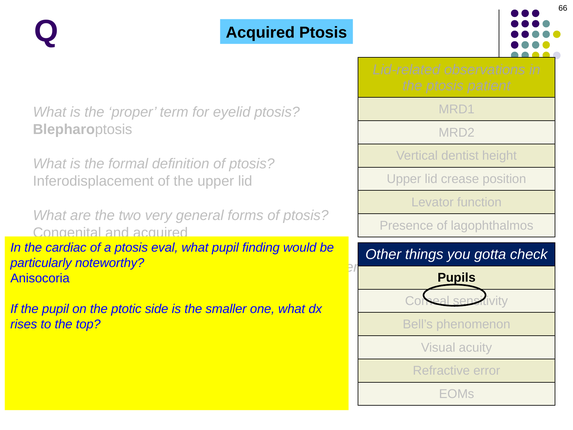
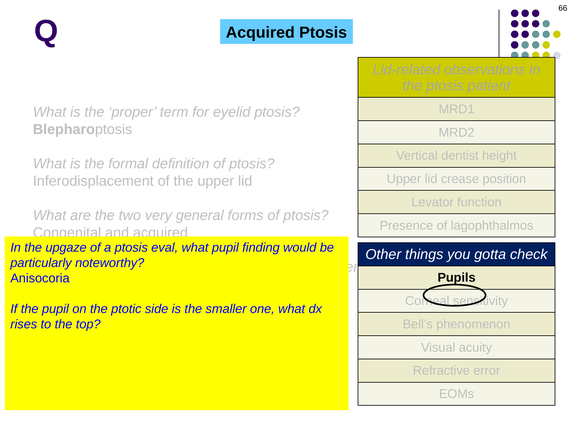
cardiac: cardiac -> upgaze
